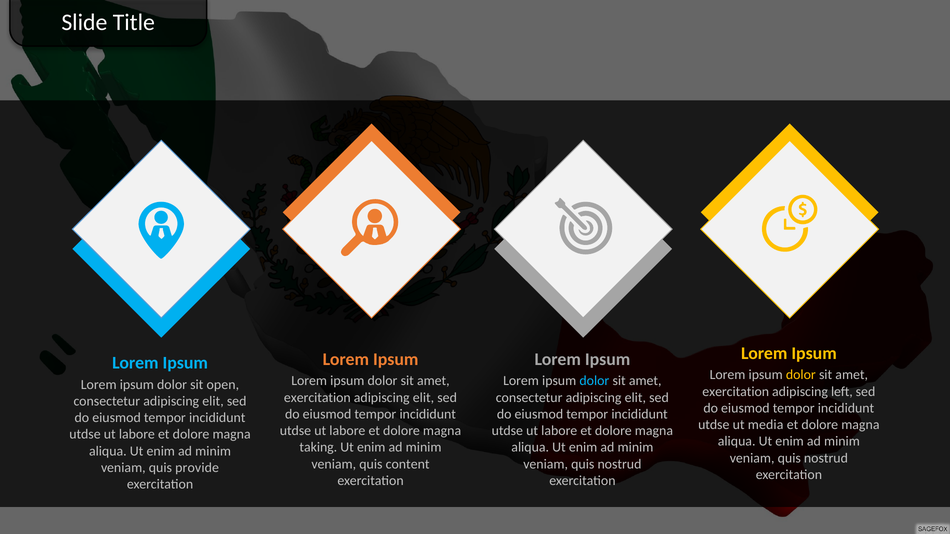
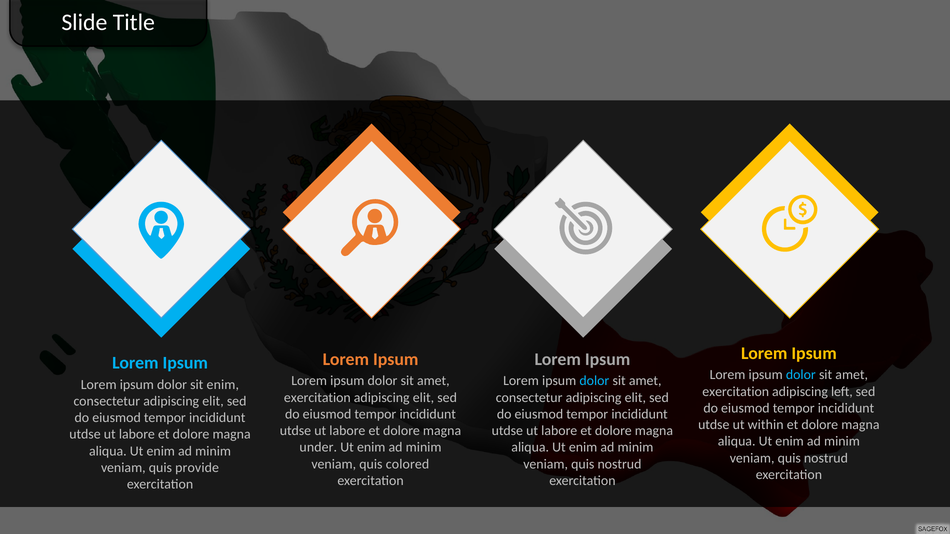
dolor at (801, 375) colour: yellow -> light blue
sit open: open -> enim
media: media -> within
taking: taking -> under
content: content -> colored
